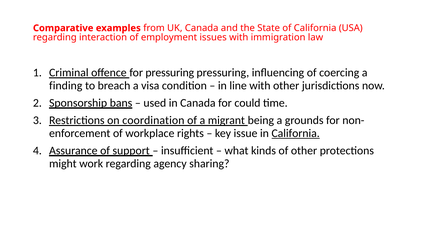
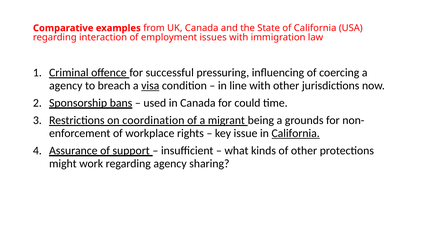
for pressuring: pressuring -> successful
finding at (66, 86): finding -> agency
visa underline: none -> present
